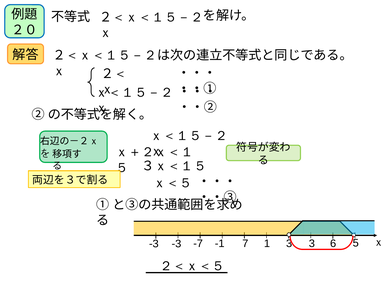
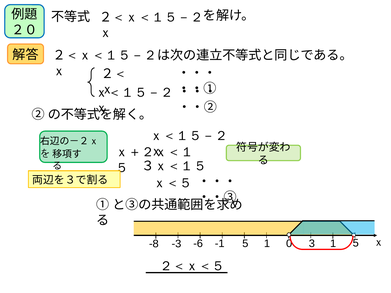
-3 at (154, 244): -3 -> -8
-7: -7 -> -6
-1 7: 7 -> 5
1 3: 3 -> 0
3 6: 6 -> 1
